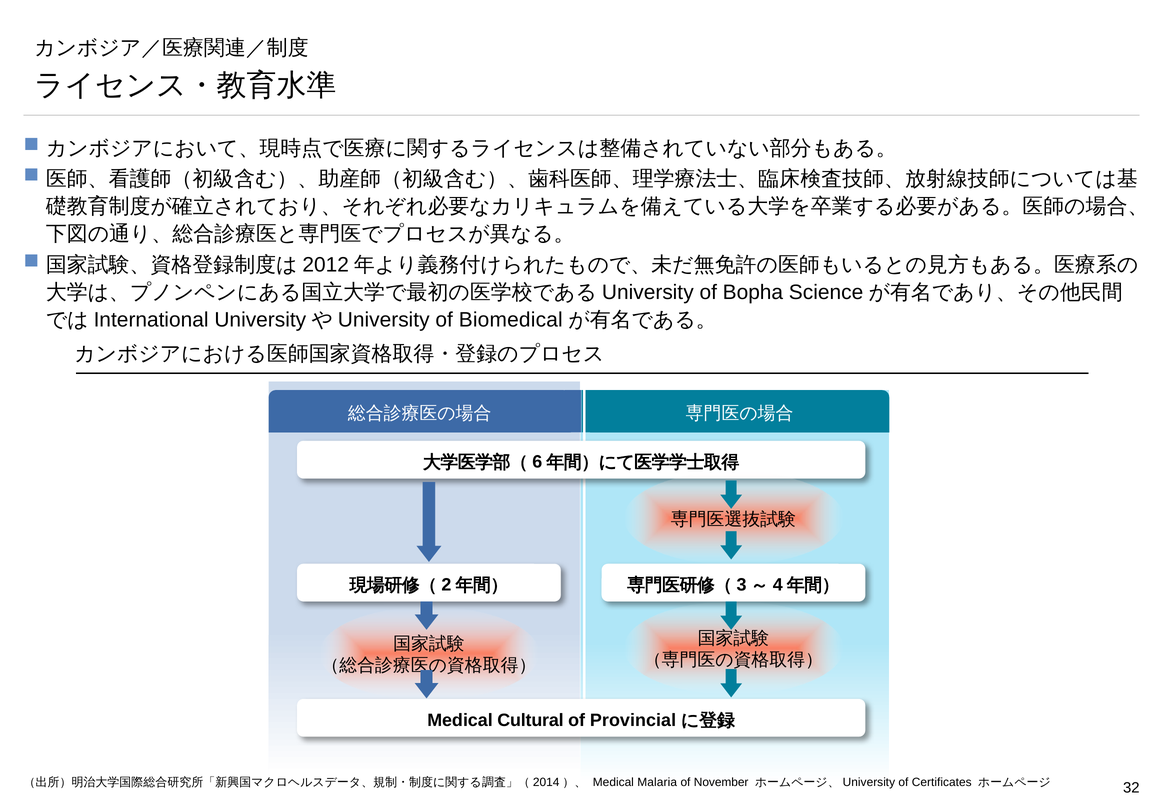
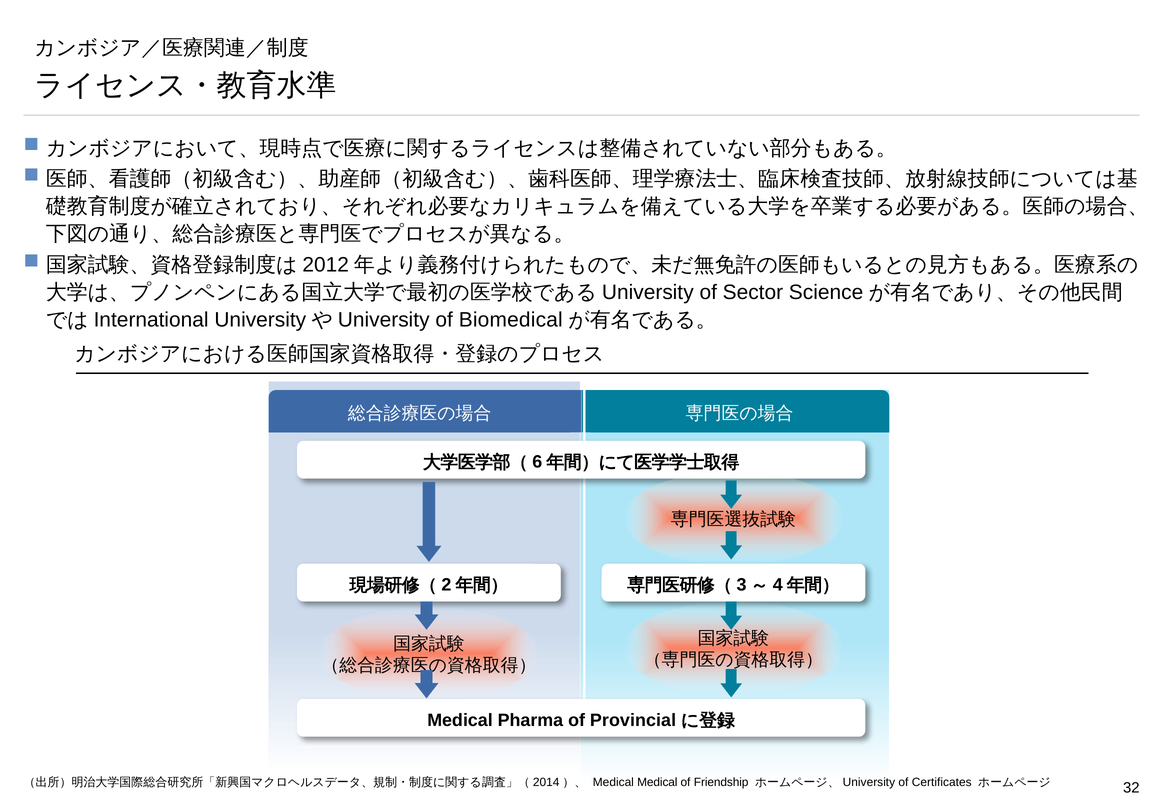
Bopha: Bopha -> Sector
Cultural: Cultural -> Pharma
Medical Malaria: Malaria -> Medical
November: November -> Friendship
